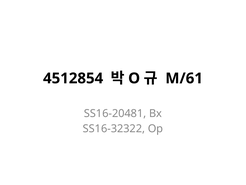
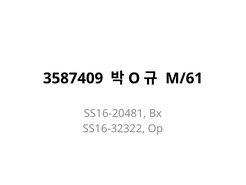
4512854: 4512854 -> 3587409
